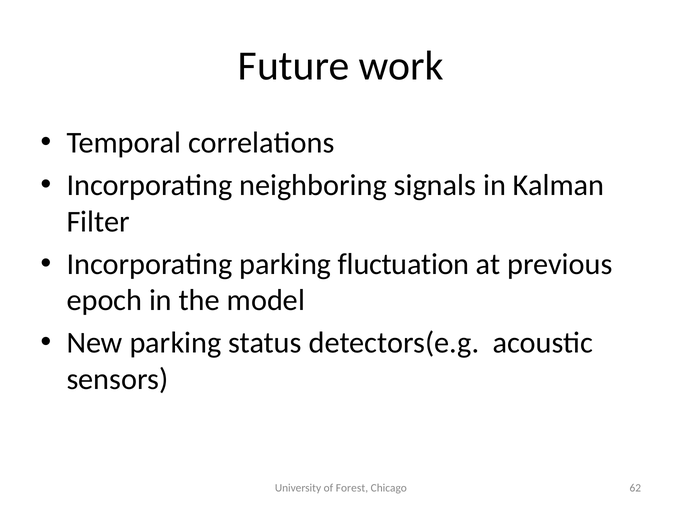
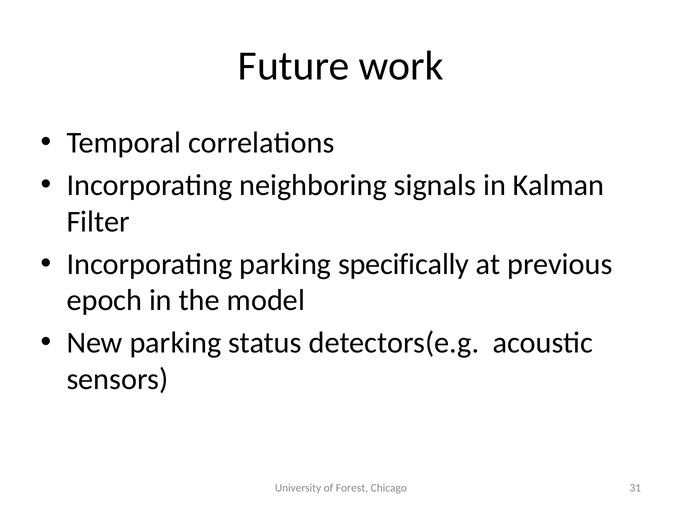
fluctuation: fluctuation -> specifically
62: 62 -> 31
